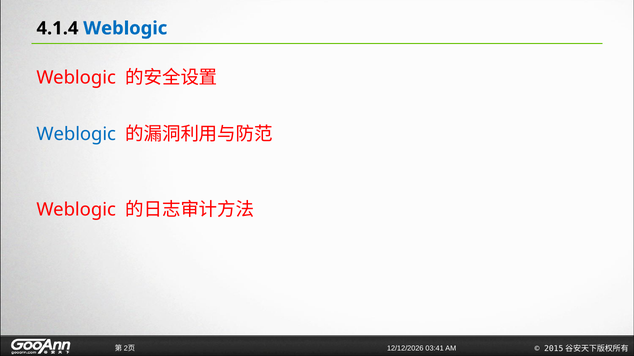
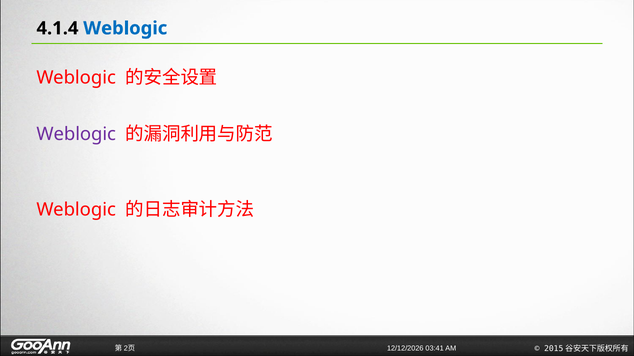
Weblogic at (76, 134) colour: blue -> purple
